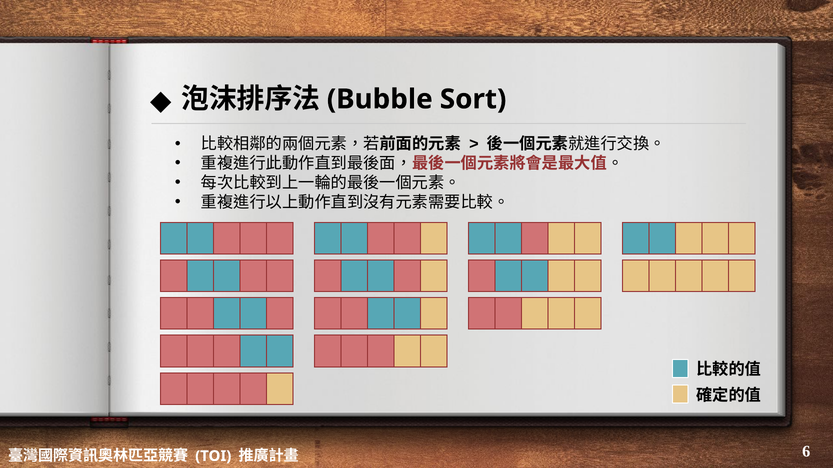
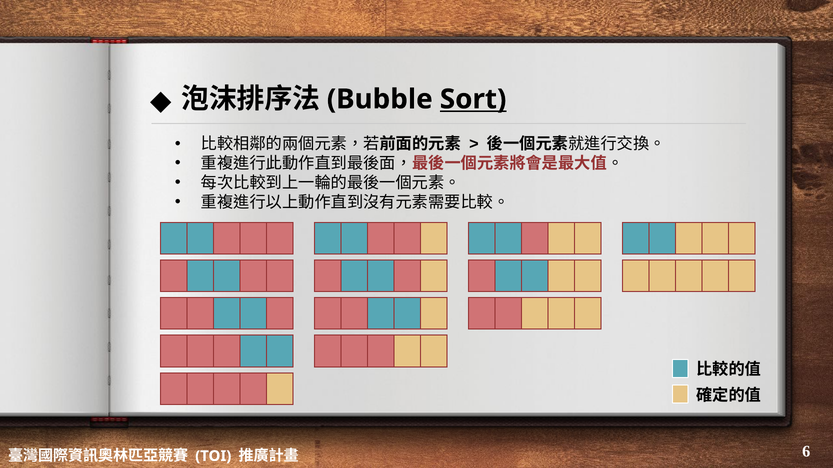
Sort underline: none -> present
